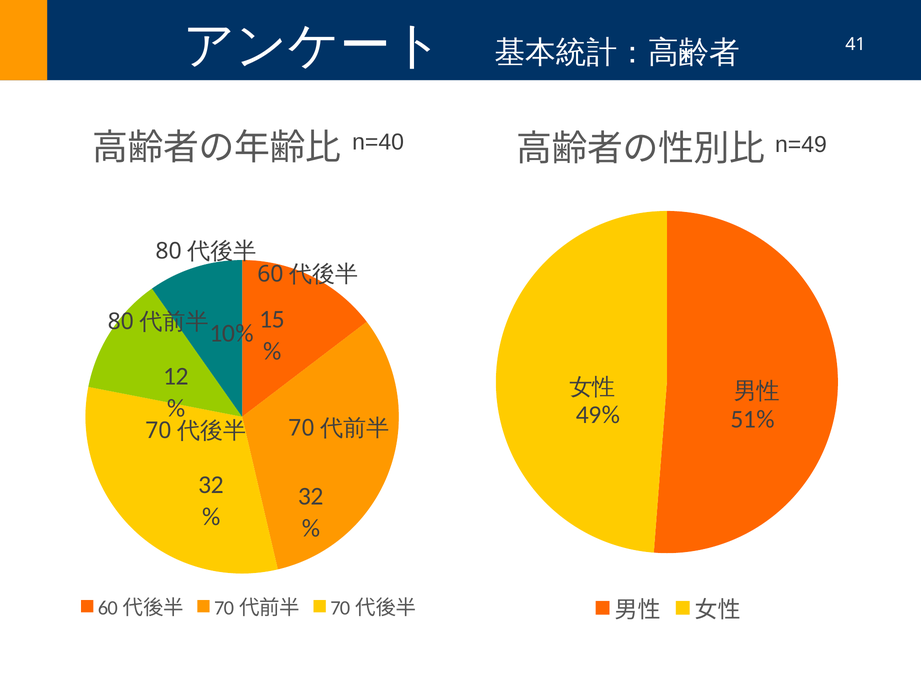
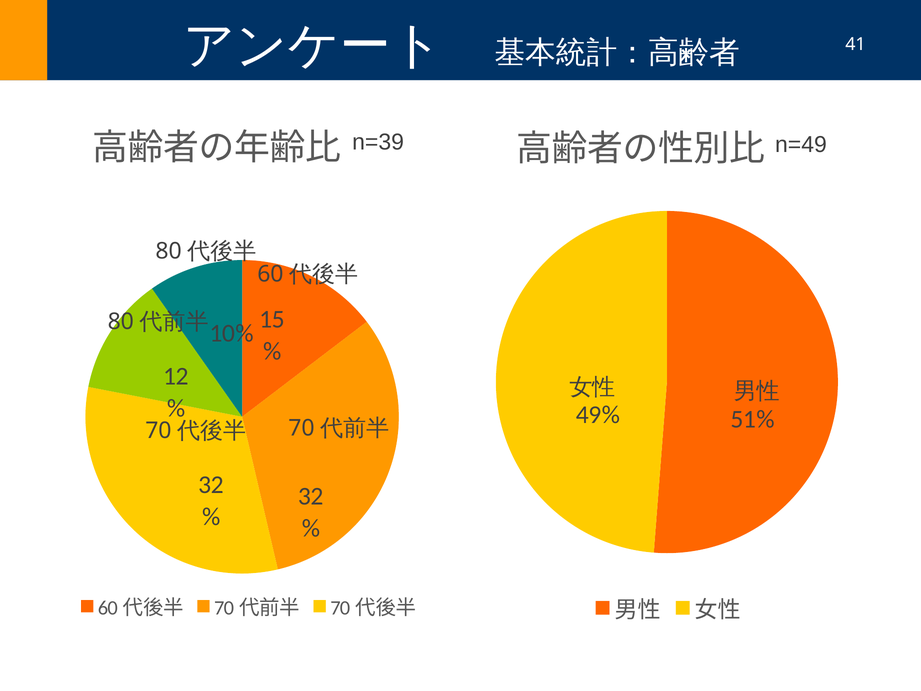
n=40: n=40 -> n=39
